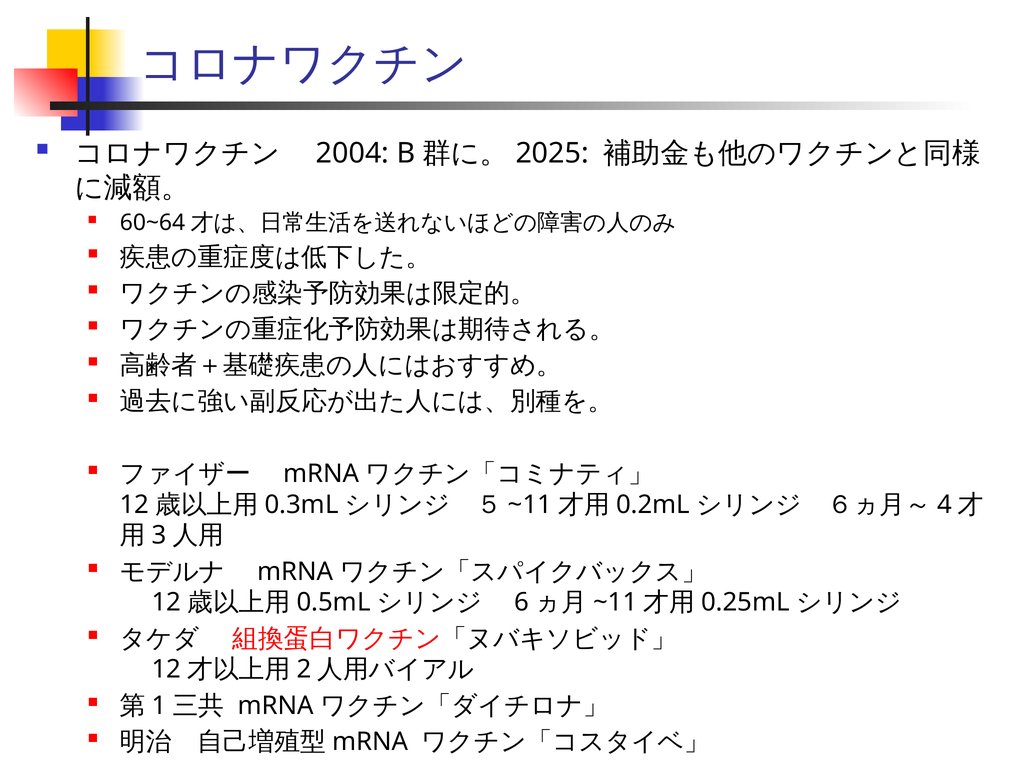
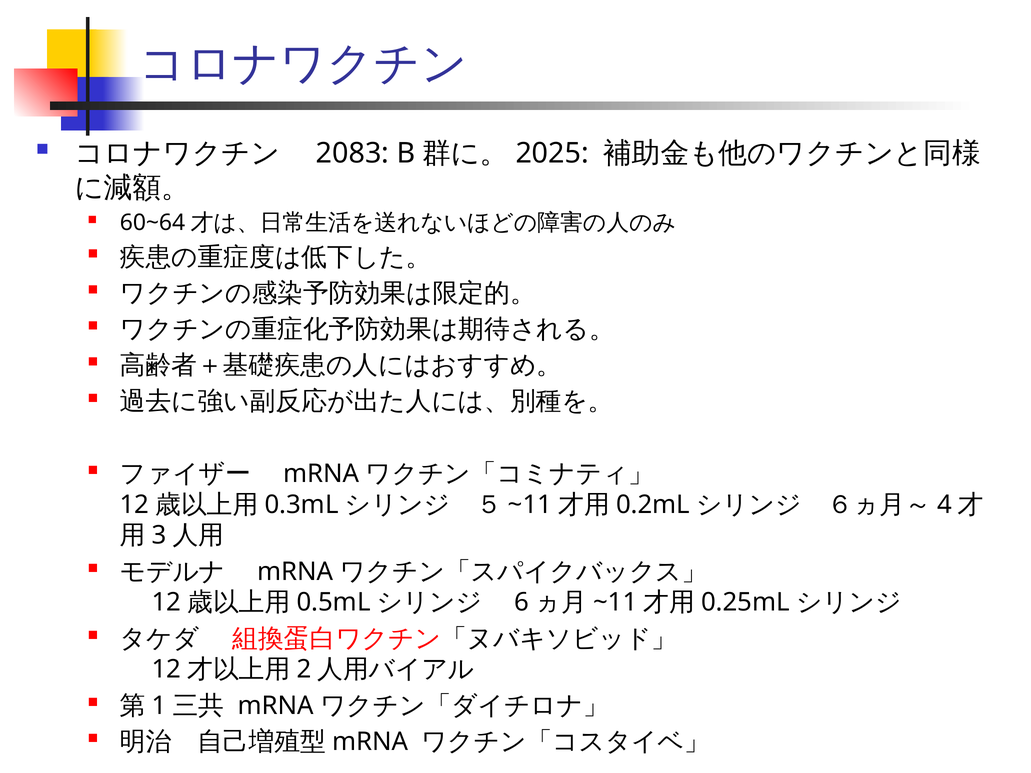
2004: 2004 -> 2083
